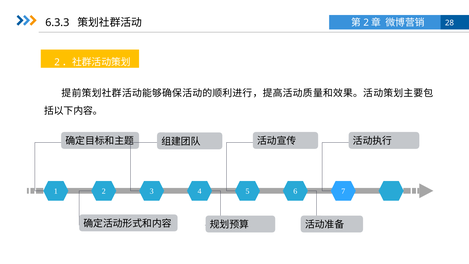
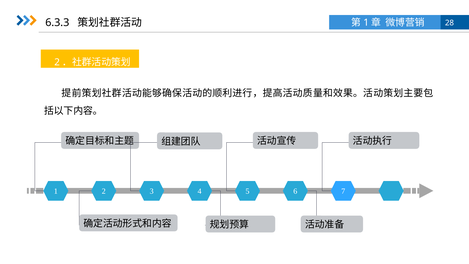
2 at (366, 23): 2 -> 1
